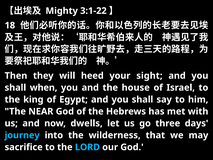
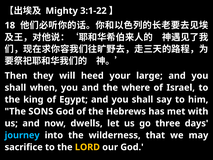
sight: sight -> large
house: house -> where
NEAR: NEAR -> SONS
LORD colour: light blue -> yellow
